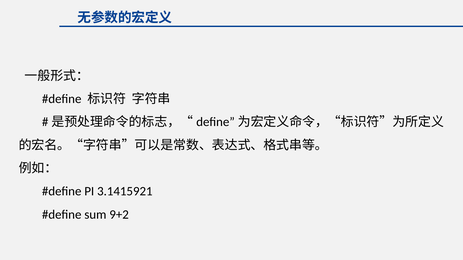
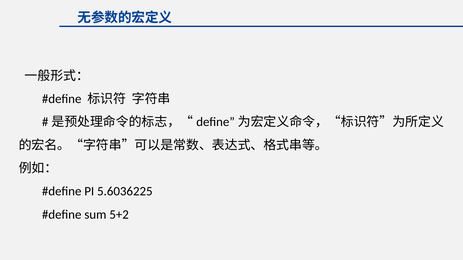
3.1415921: 3.1415921 -> 5.6036225
9+2: 9+2 -> 5+2
